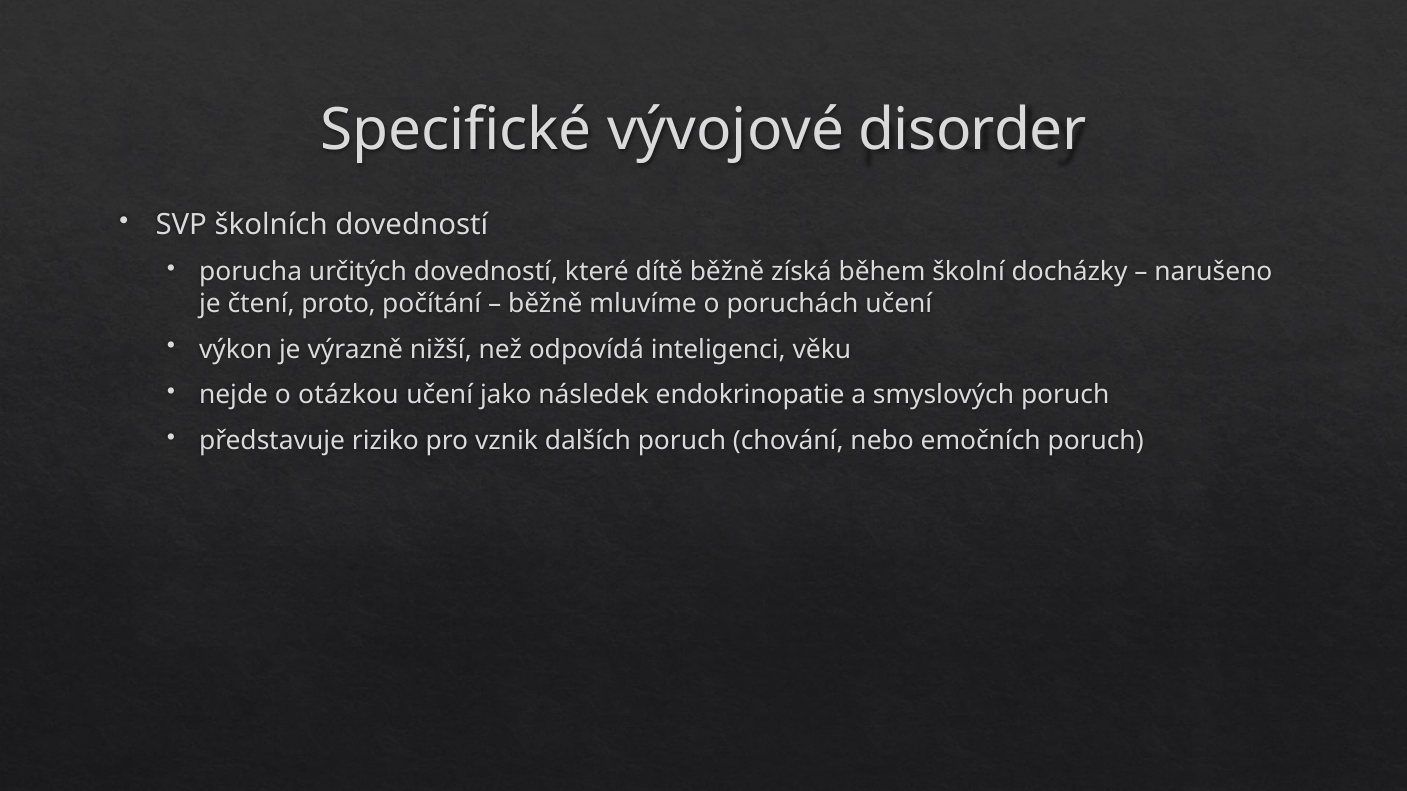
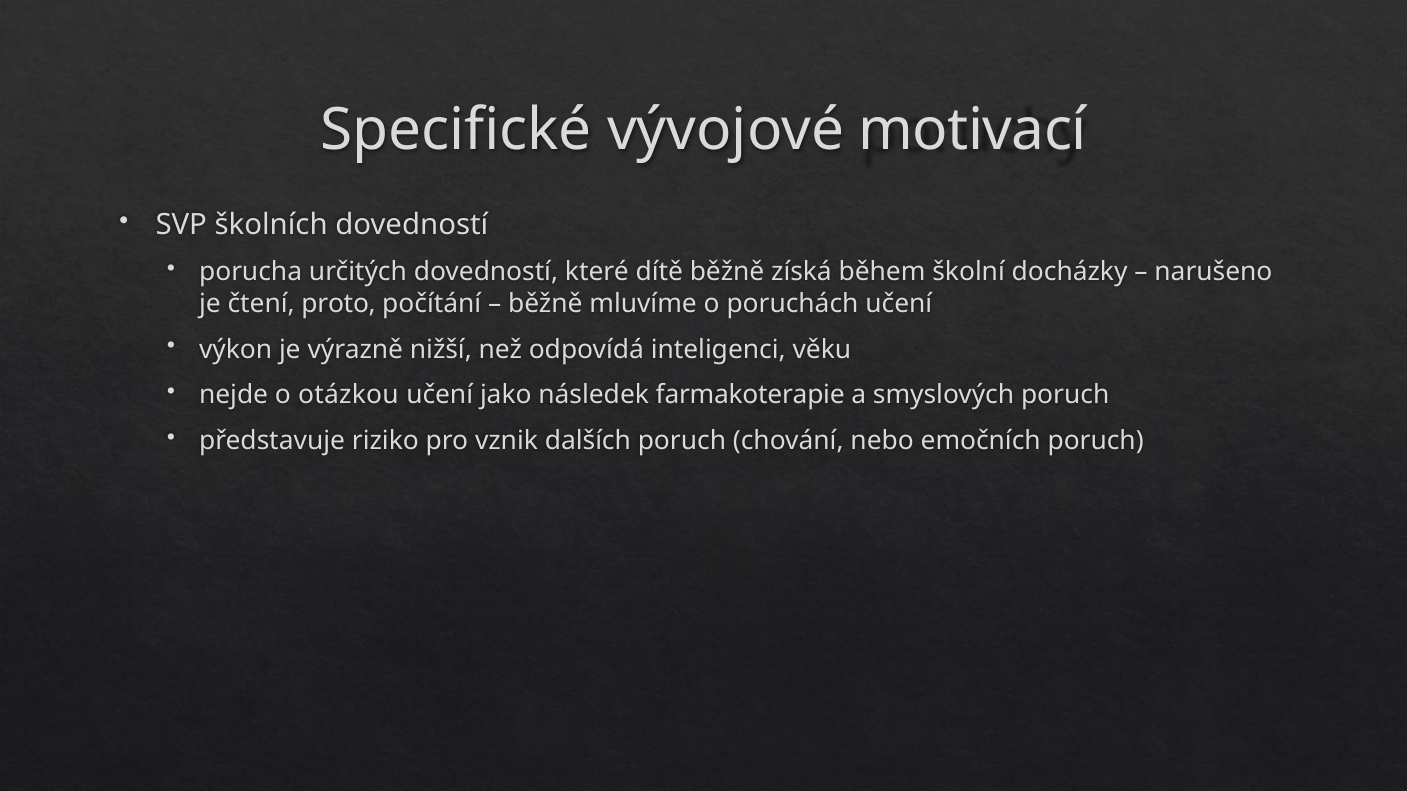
disorder: disorder -> motivací
endokrinopatie: endokrinopatie -> farmakoterapie
